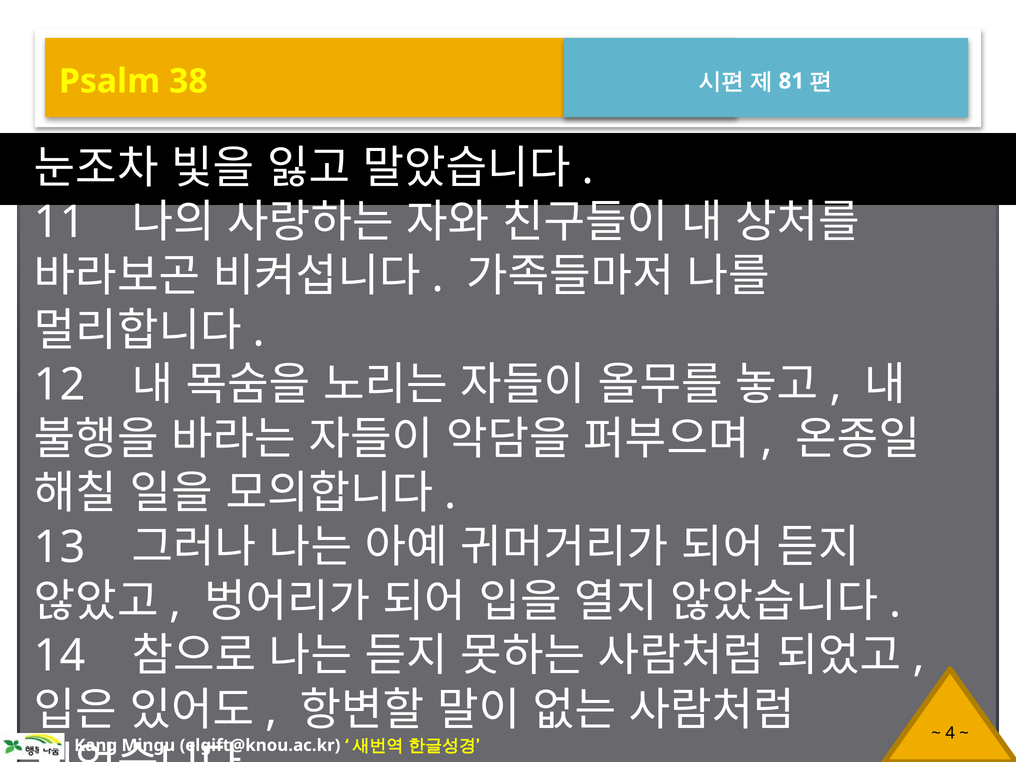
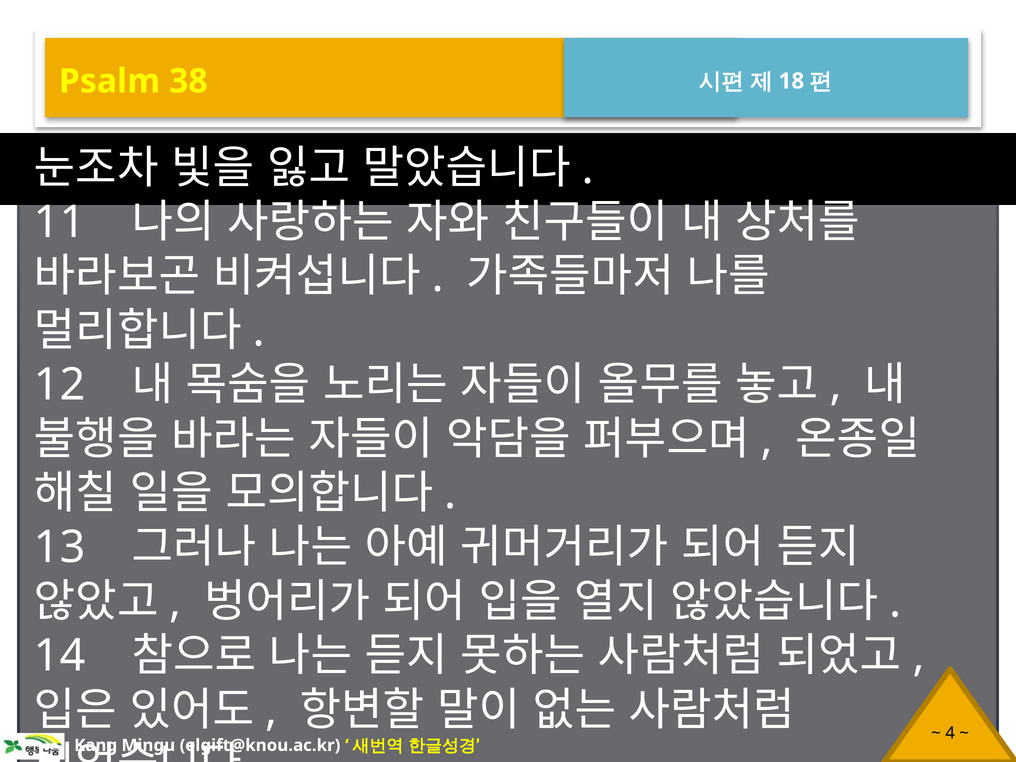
81: 81 -> 18
